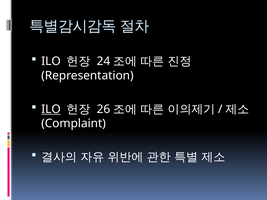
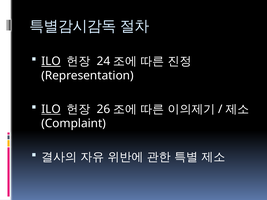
ILO at (51, 61) underline: none -> present
